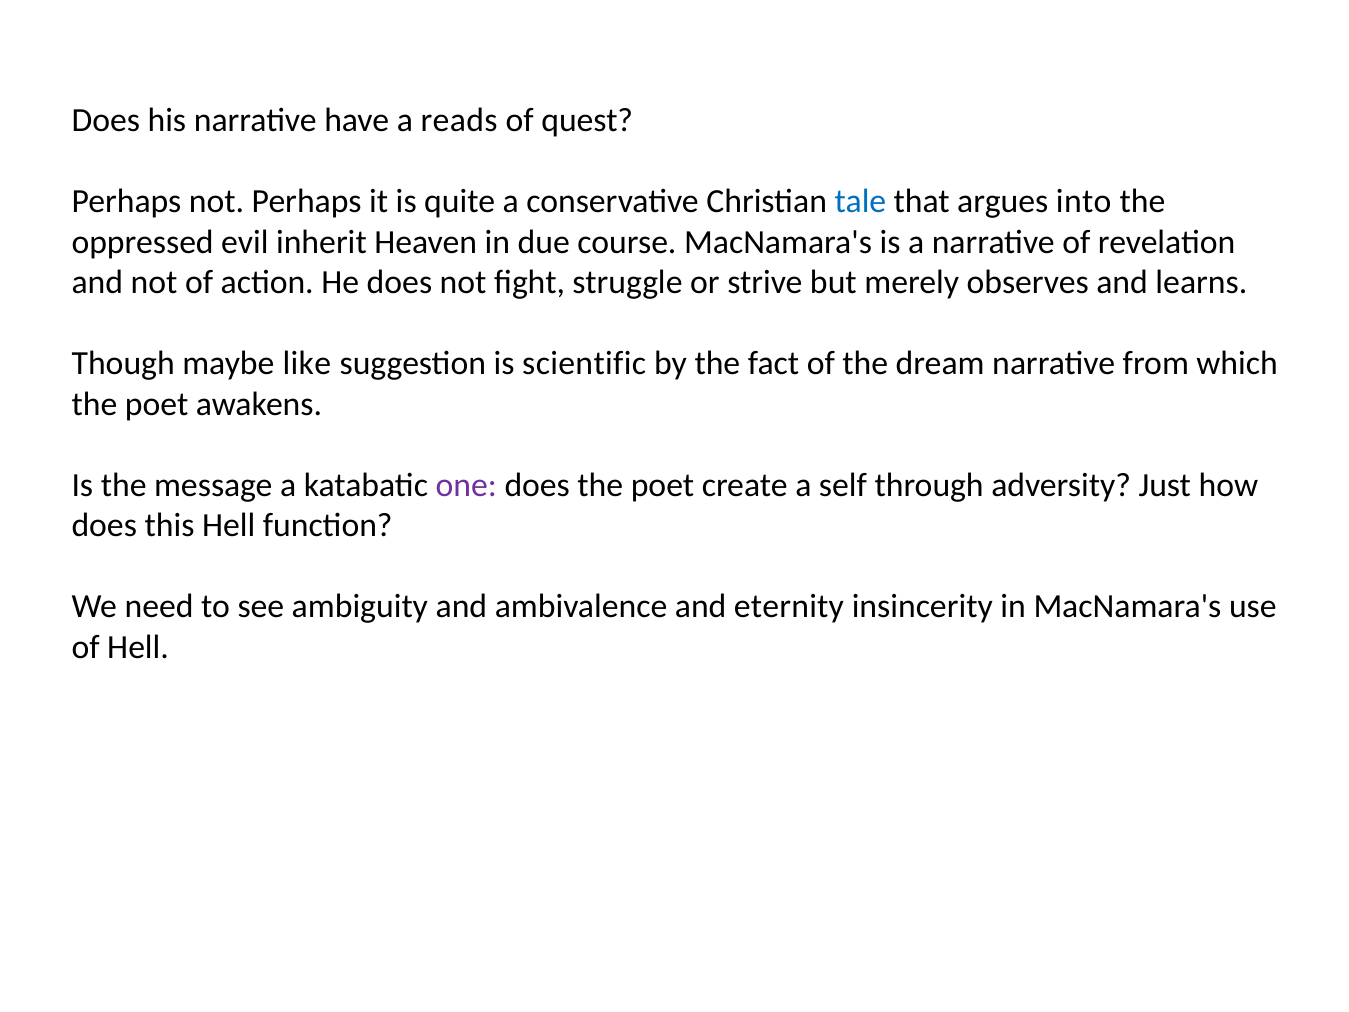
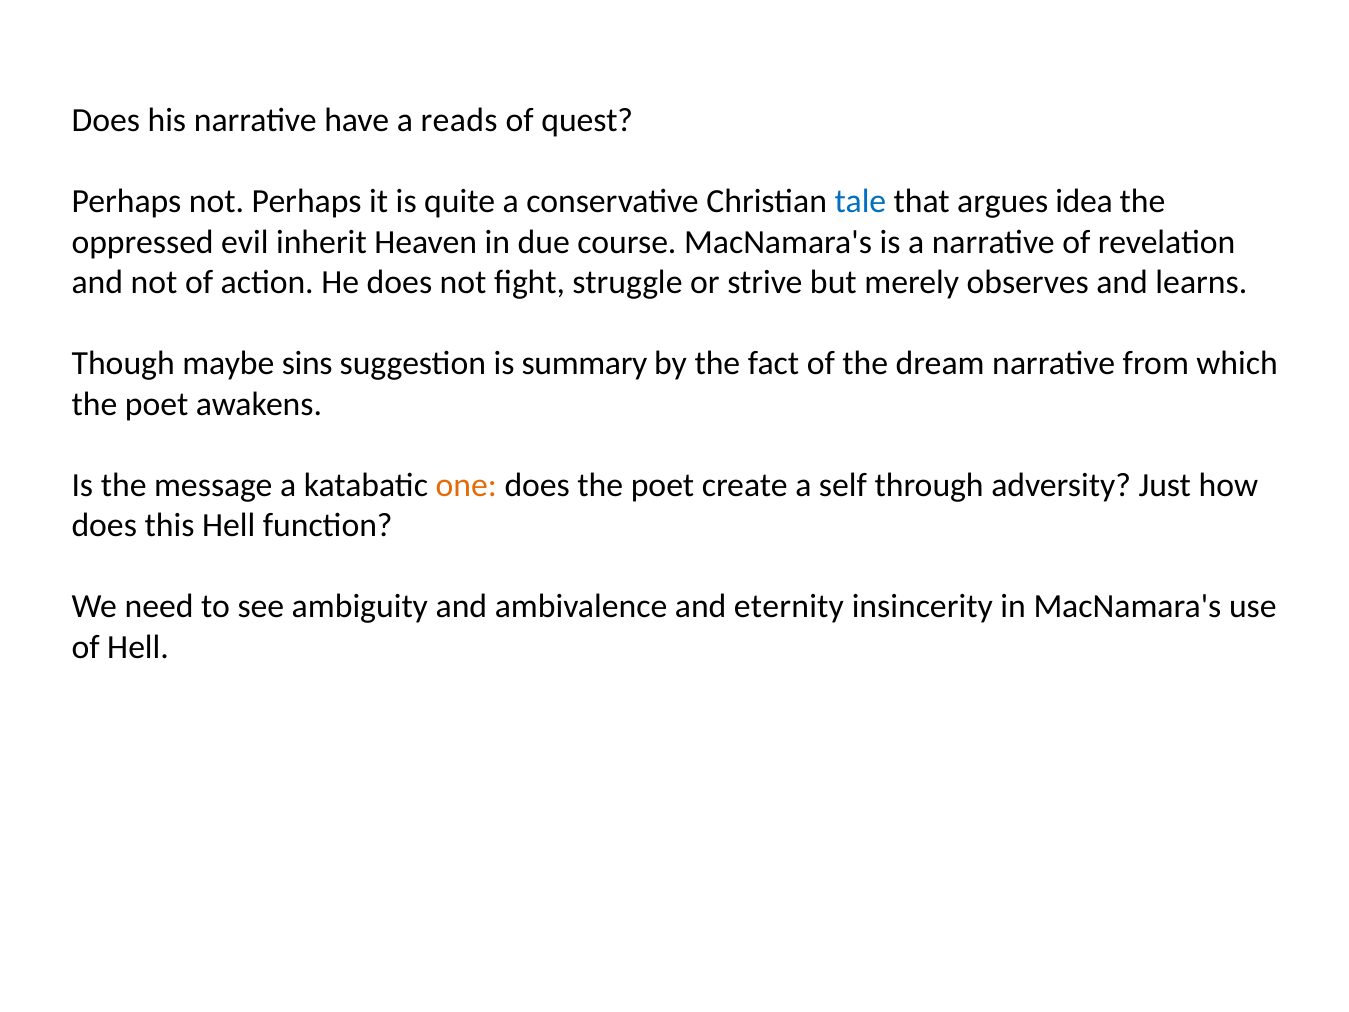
into: into -> idea
like: like -> sins
scientific: scientific -> summary
one colour: purple -> orange
